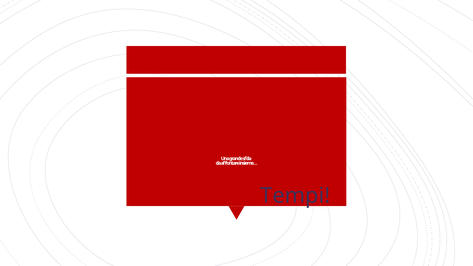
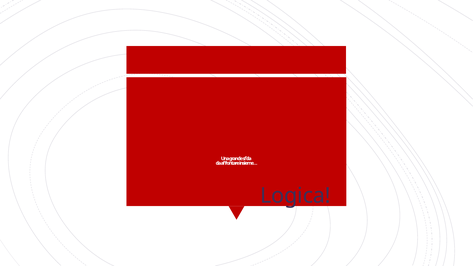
Tempi: Tempi -> Logica
